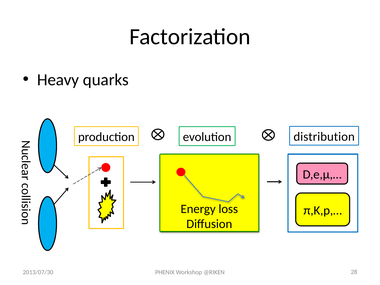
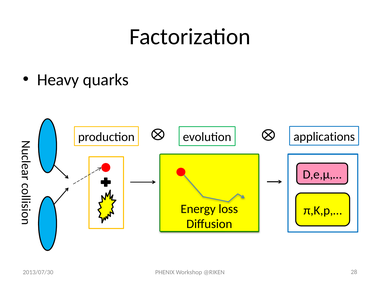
distribution: distribution -> applications
